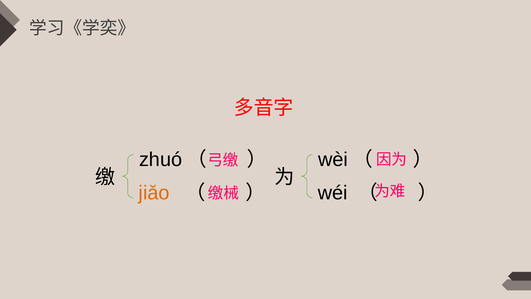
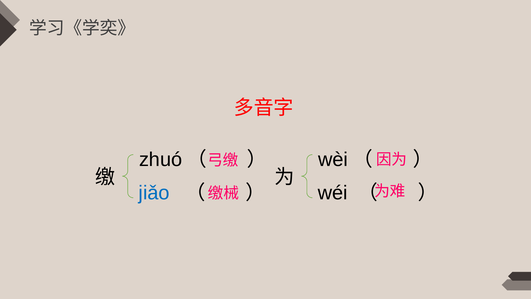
jiǎo colour: orange -> blue
